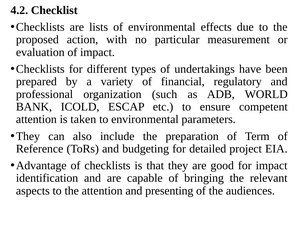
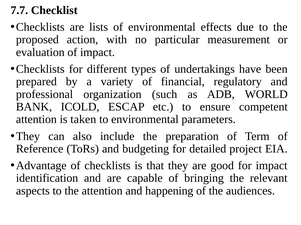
4.2: 4.2 -> 7.7
presenting: presenting -> happening
